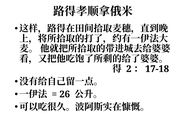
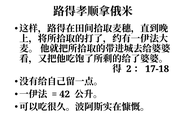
26: 26 -> 42
